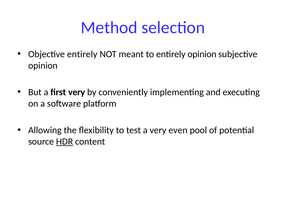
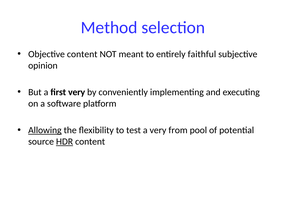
Objective entirely: entirely -> content
entirely opinion: opinion -> faithful
Allowing underline: none -> present
even: even -> from
